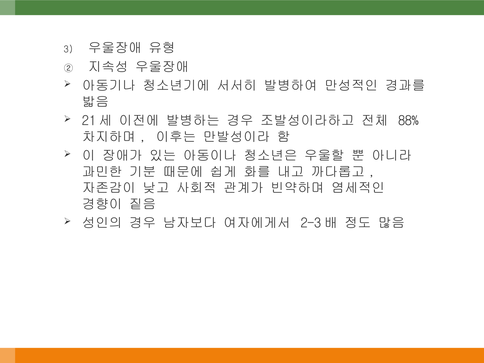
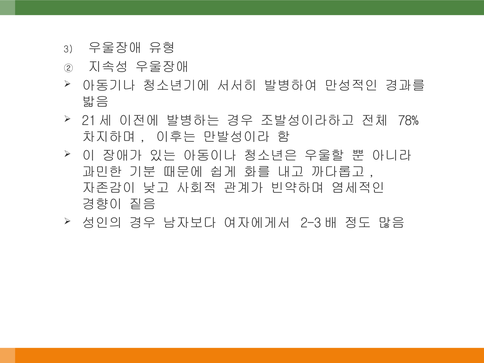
88%: 88% -> 78%
